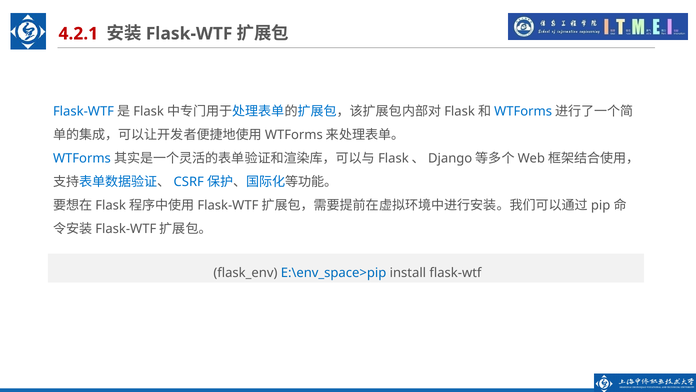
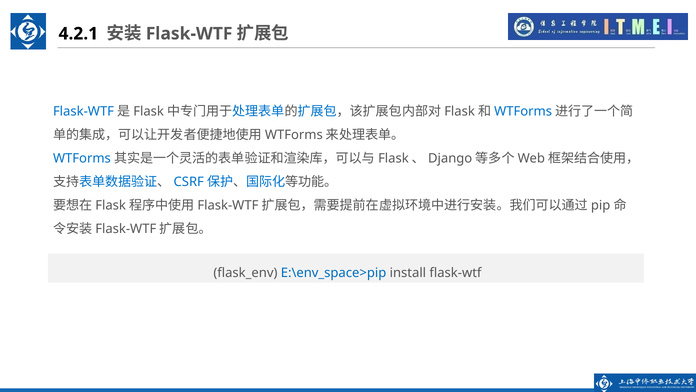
4.2.1 colour: red -> black
